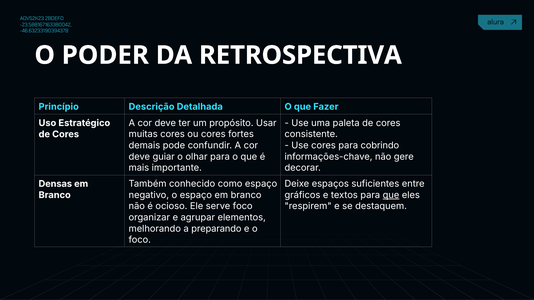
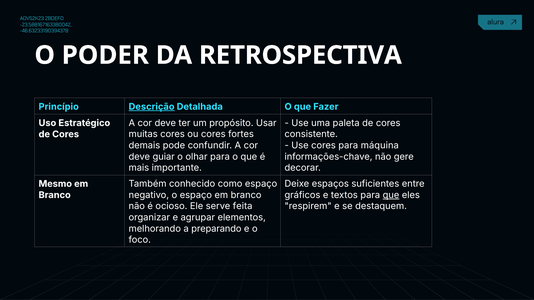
Descrição underline: none -> present
cobrindo: cobrindo -> máquina
Densas: Densas -> Mesmo
serve foco: foco -> feita
